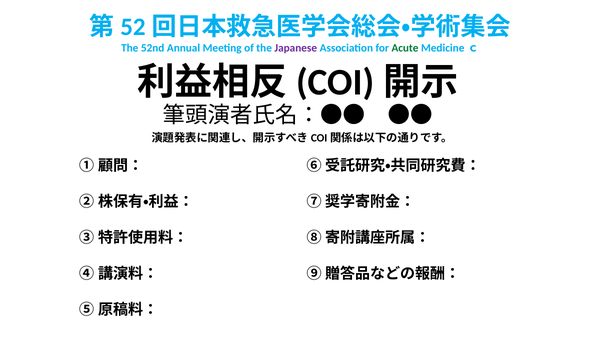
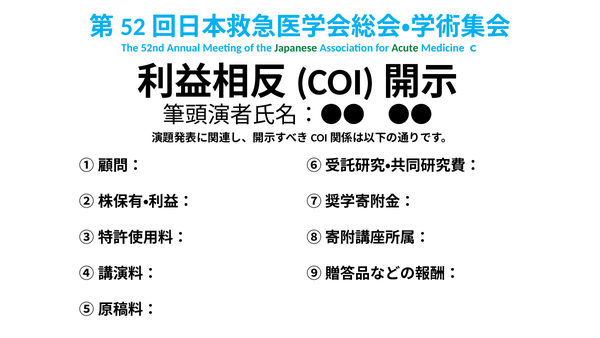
Japanese colour: purple -> green
